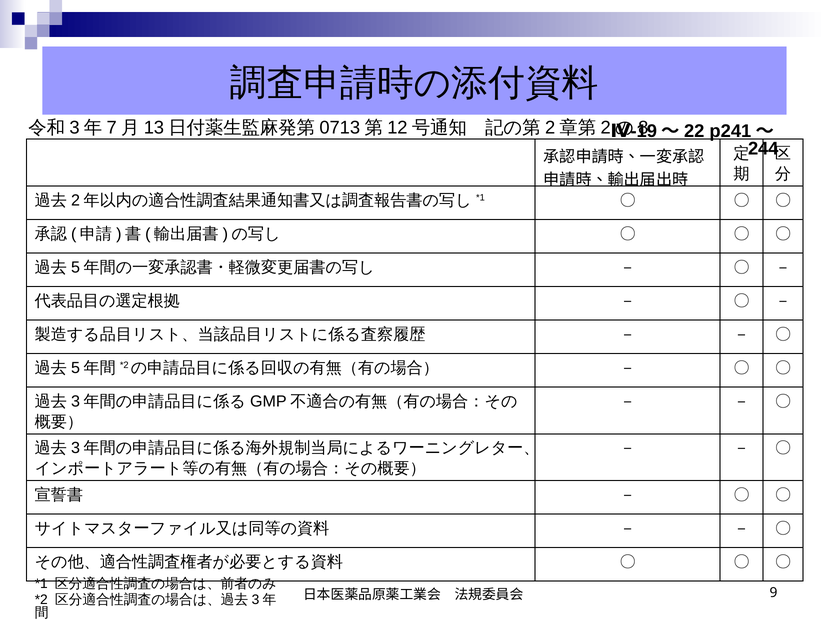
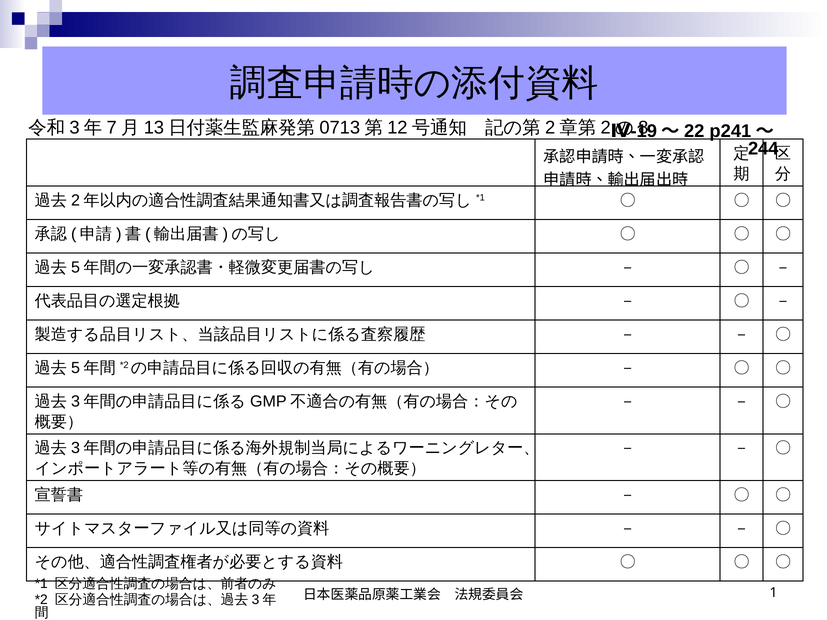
9: 9 -> 1
